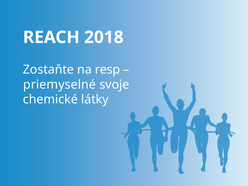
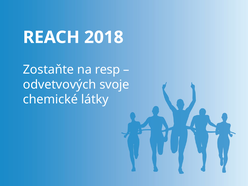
priemyselné: priemyselné -> odvetvových
